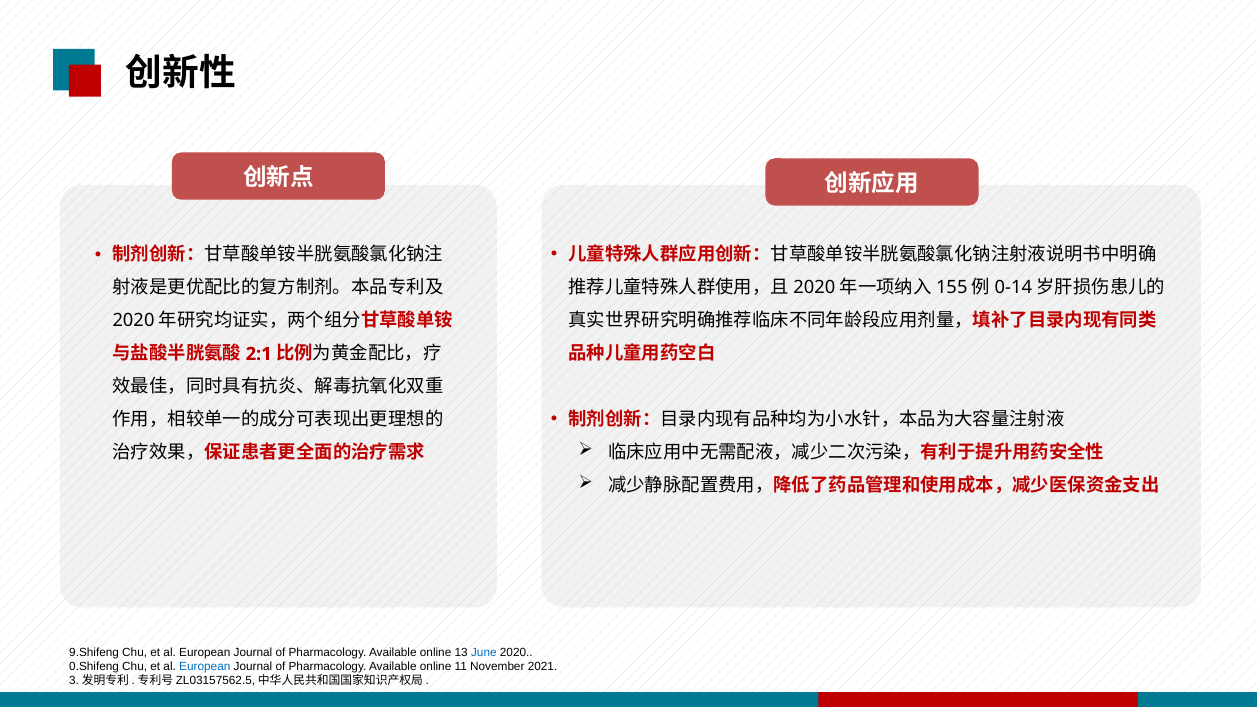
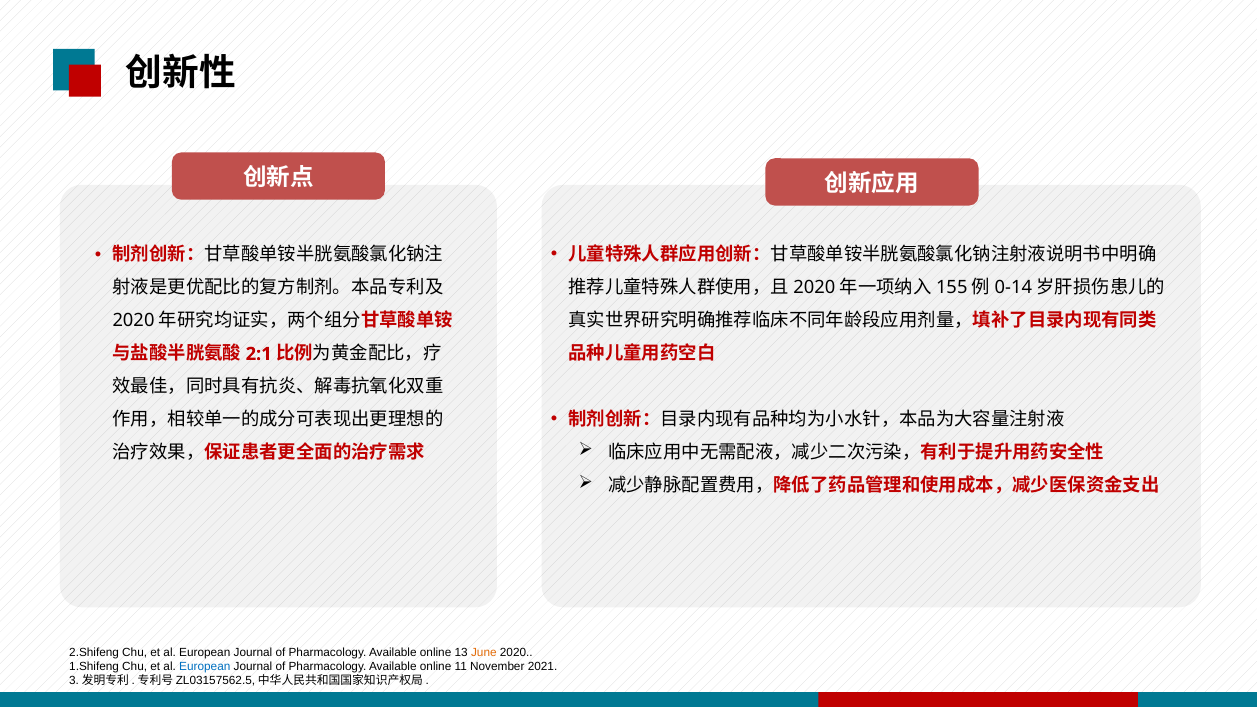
9.Shifeng: 9.Shifeng -> 2.Shifeng
June colour: blue -> orange
0.Shifeng: 0.Shifeng -> 1.Shifeng
